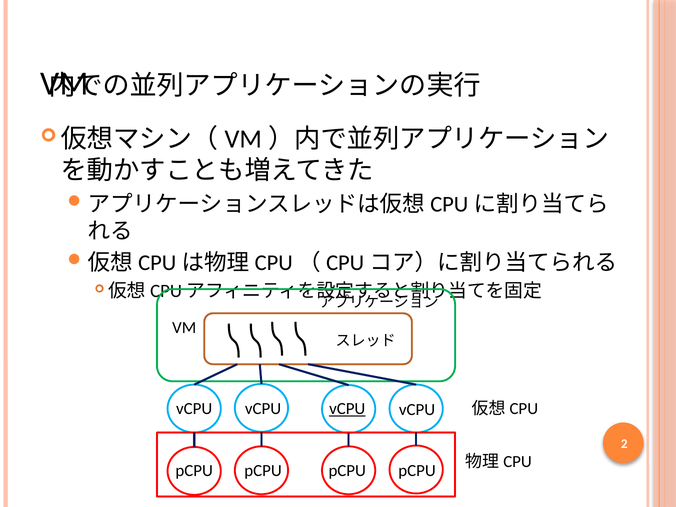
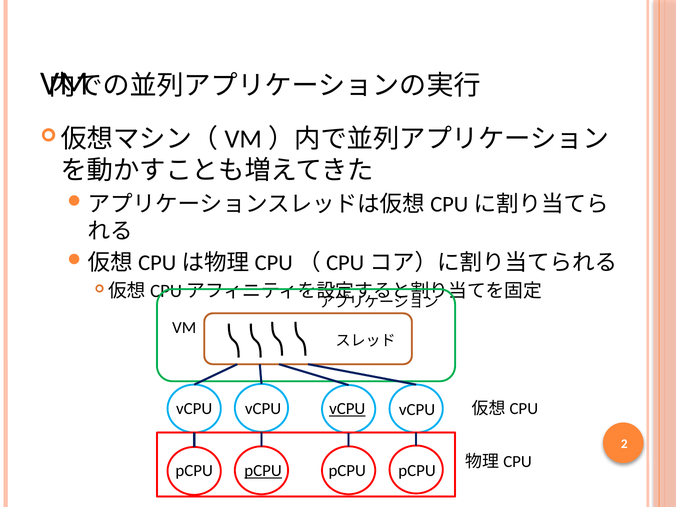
pCPU at (263, 470) underline: none -> present
